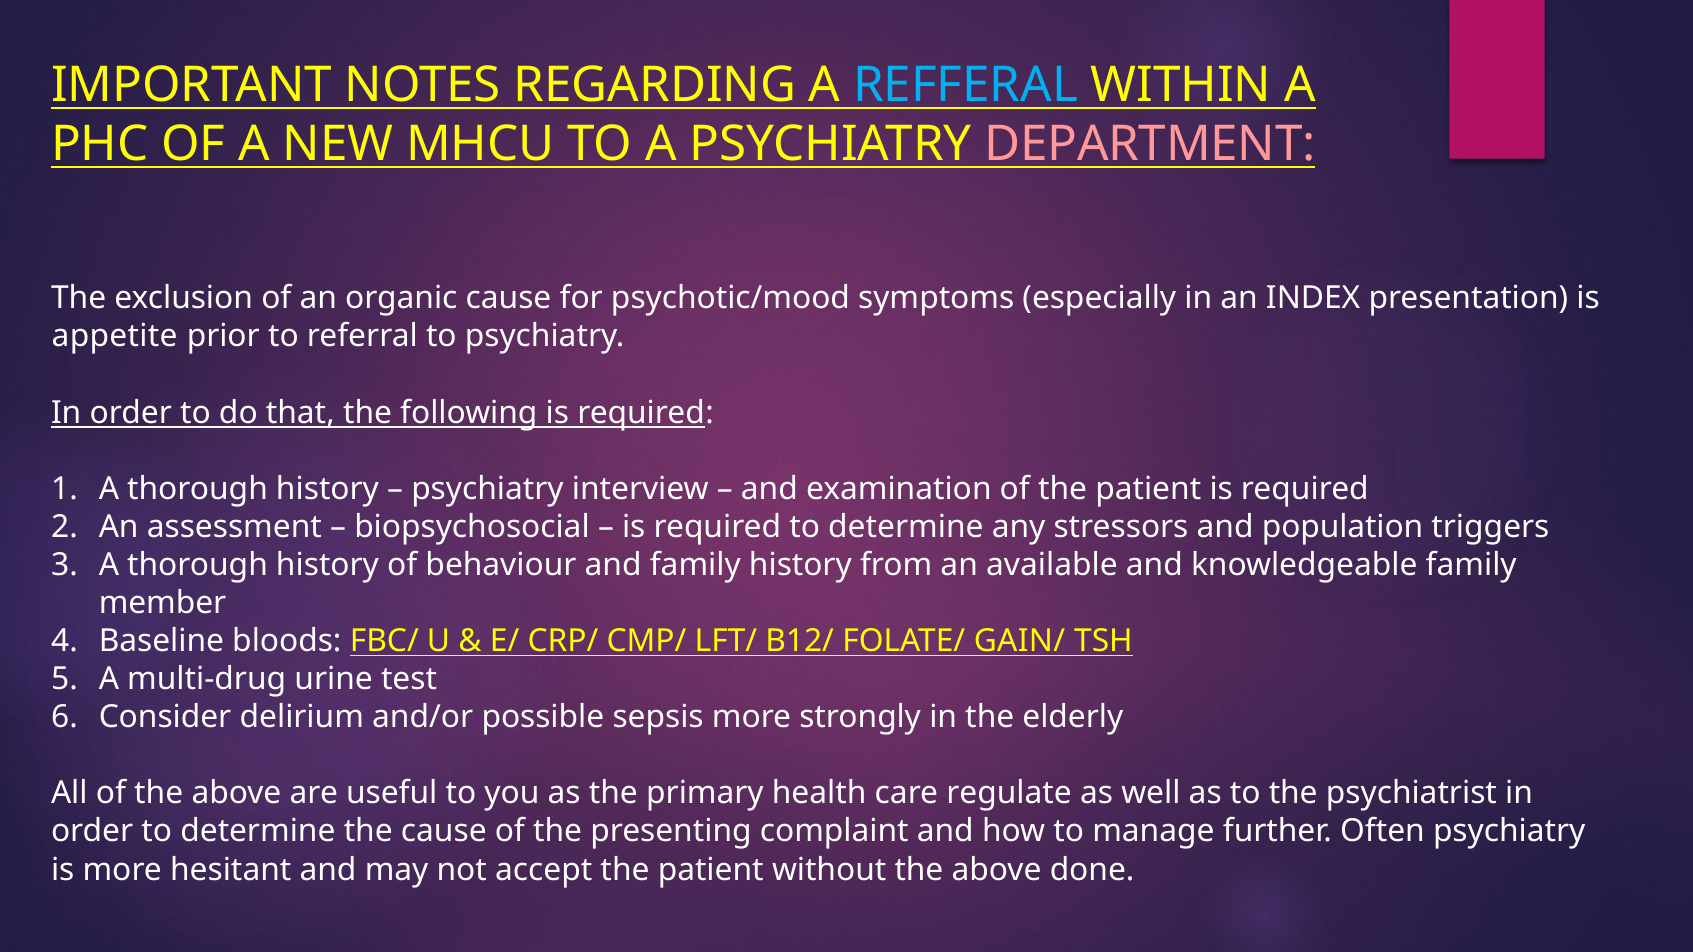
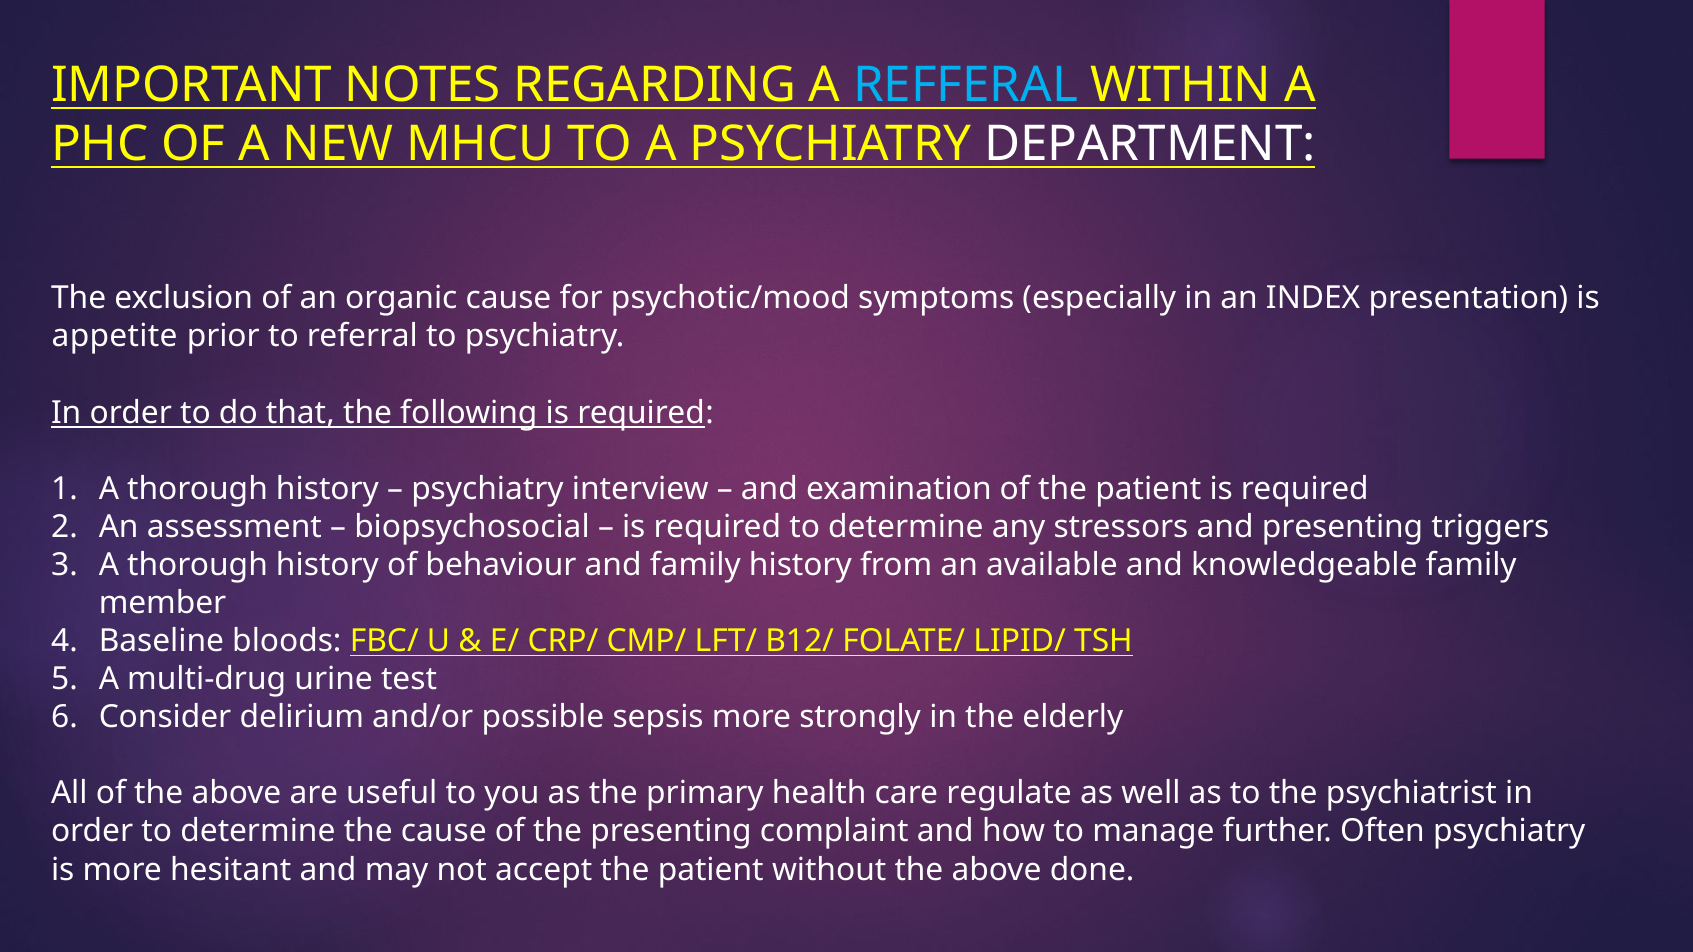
DEPARTMENT colour: pink -> white
and population: population -> presenting
GAIN/: GAIN/ -> LIPID/
